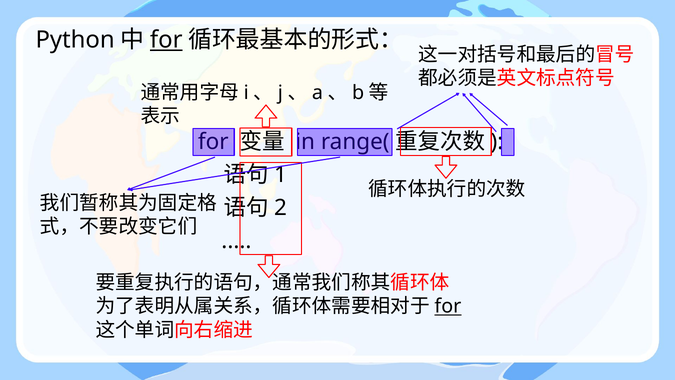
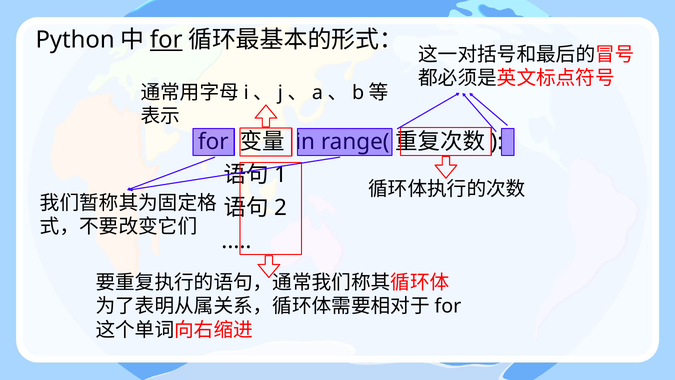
for at (448, 306) underline: present -> none
